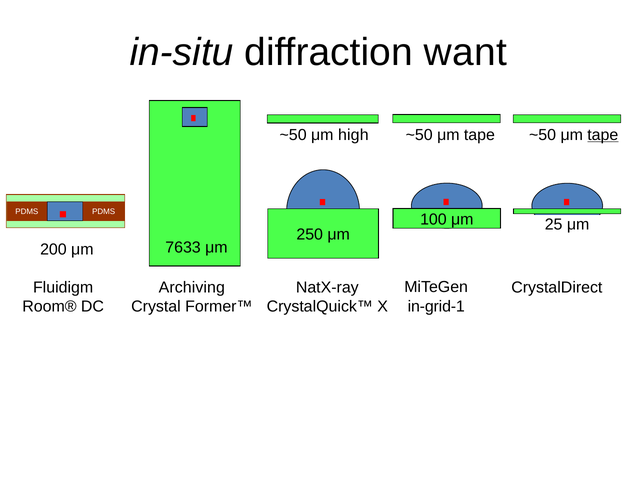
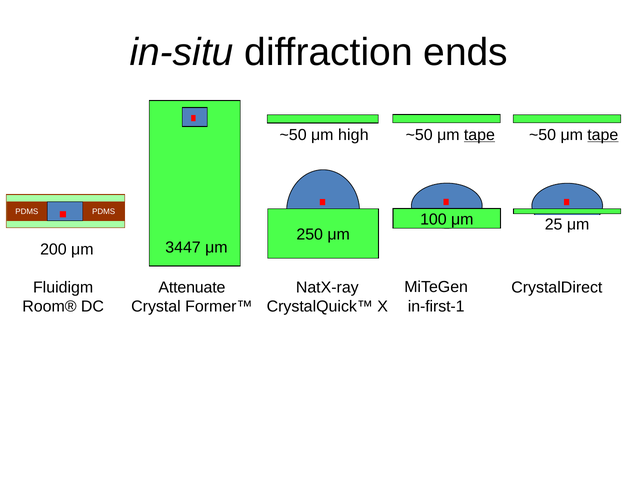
want: want -> ends
tape at (479, 135) underline: none -> present
7633: 7633 -> 3447
Archiving: Archiving -> Attenuate
in-grid-1: in-grid-1 -> in-first-1
